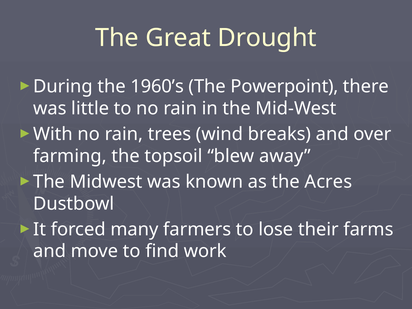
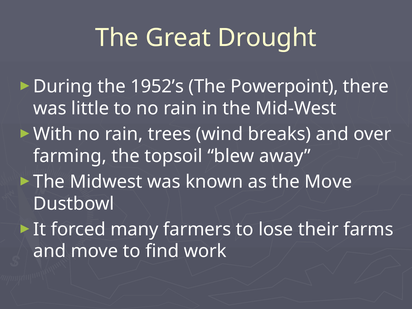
1960’s: 1960’s -> 1952’s
the Acres: Acres -> Move
